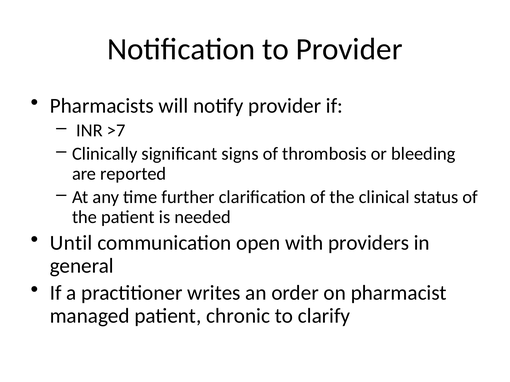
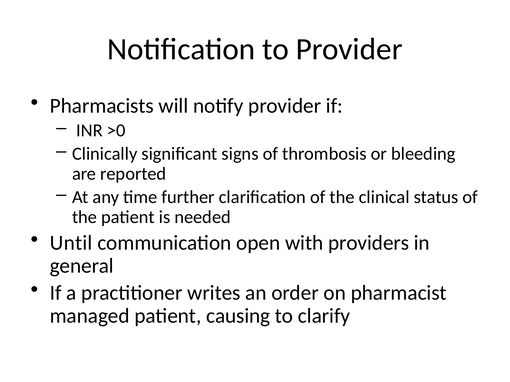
>7: >7 -> >0
chronic: chronic -> causing
